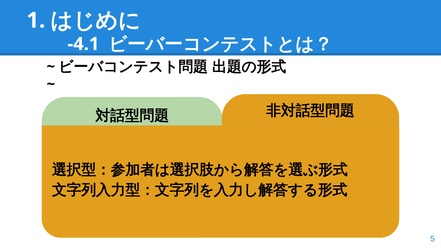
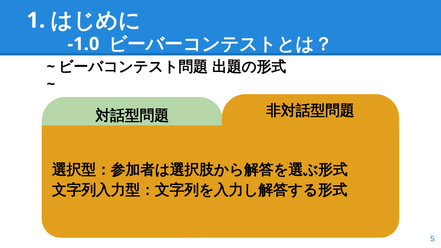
-4.1: -4.1 -> -1.0
